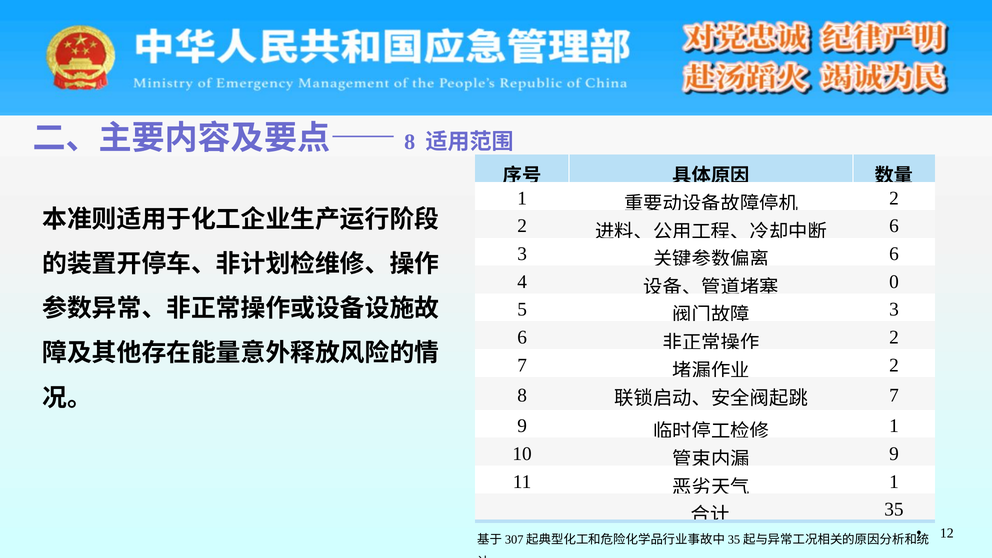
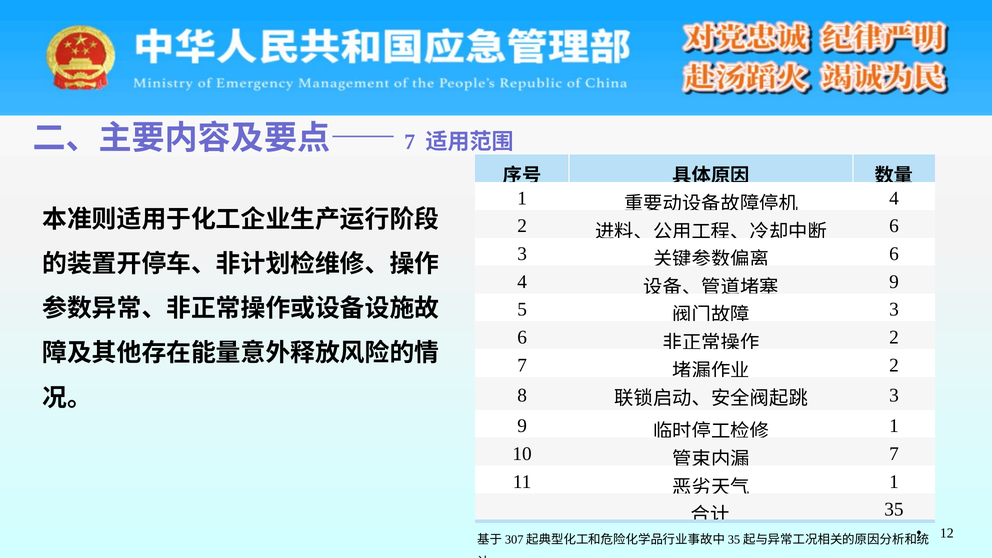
8 at (410, 142): 8 -> 7
2 at (894, 198): 2 -> 4
0 at (894, 282): 0 -> 9
7 at (894, 396): 7 -> 3
9 at (894, 454): 9 -> 7
